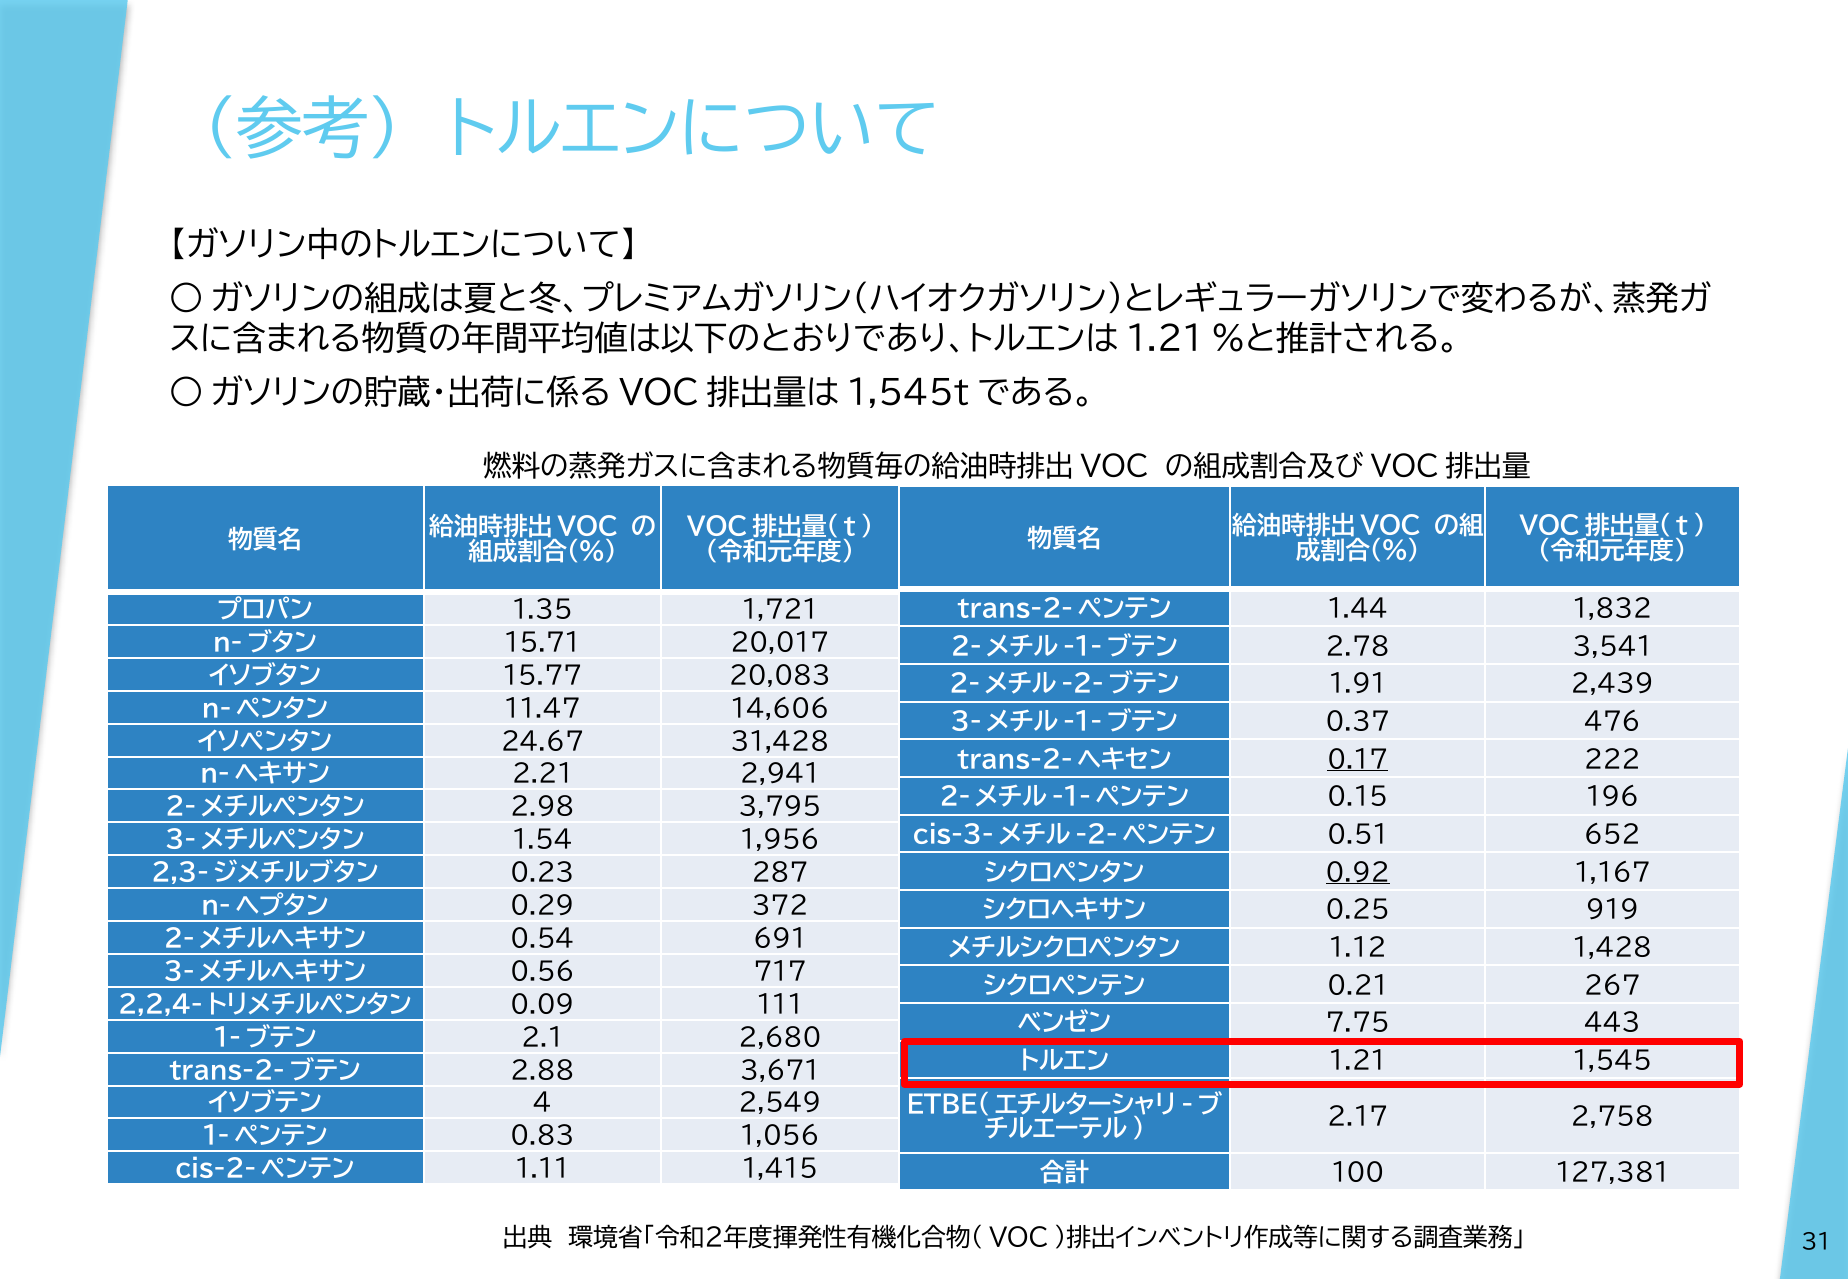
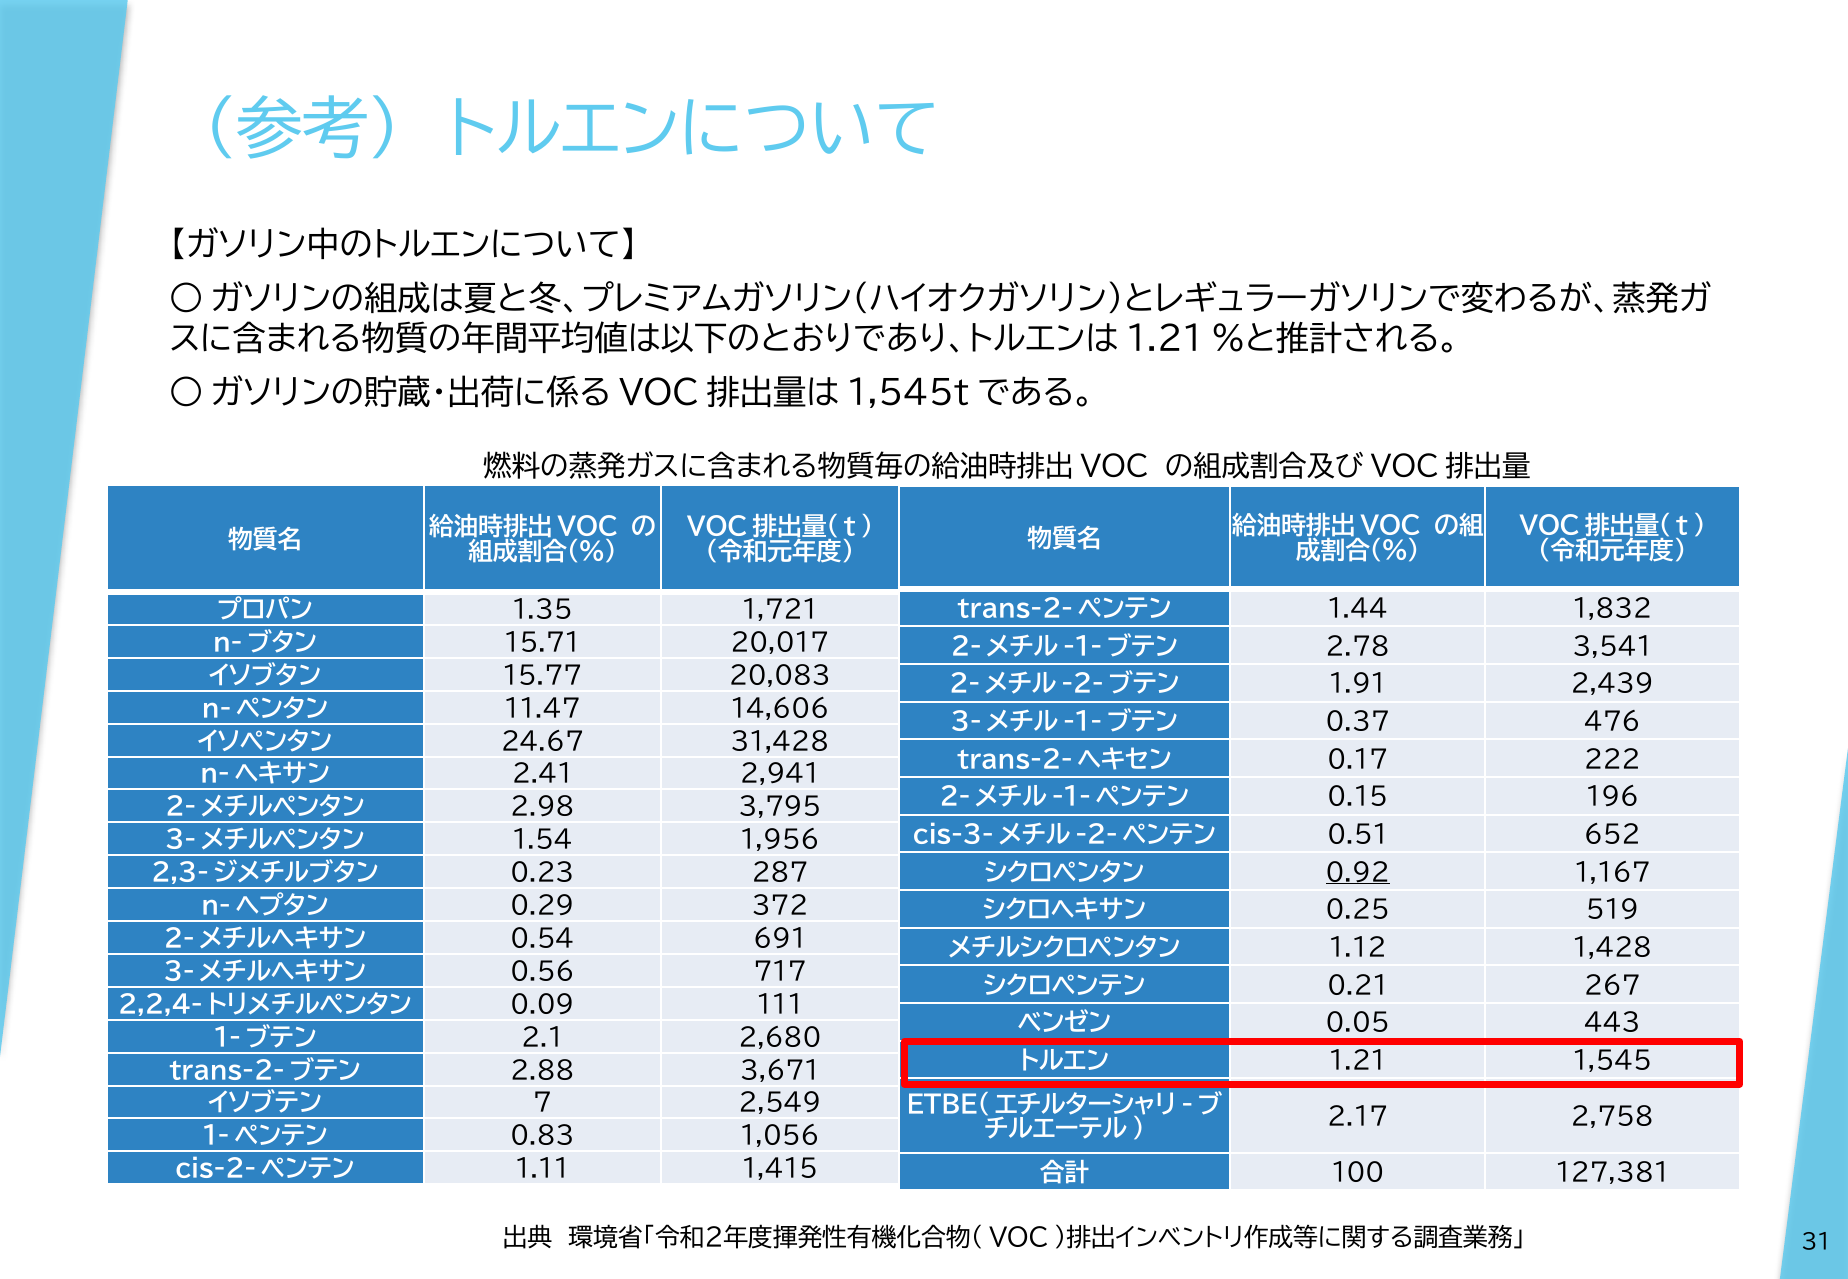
0.17 underline: present -> none
2.21: 2.21 -> 2.41
919: 919 -> 519
7.75: 7.75 -> 0.05
4: 4 -> 7
